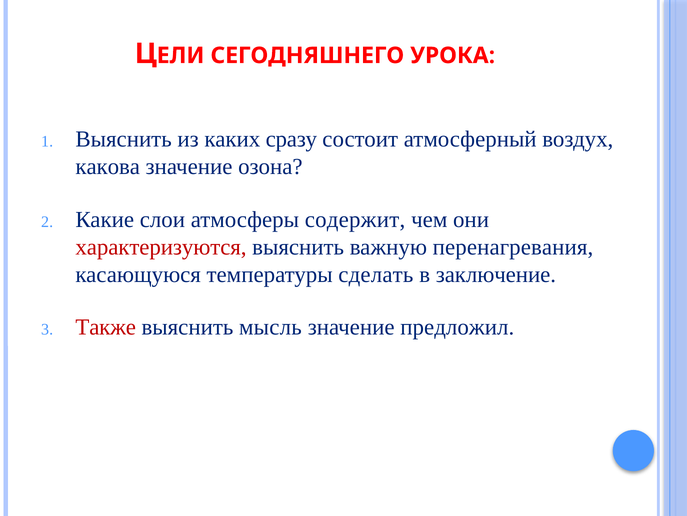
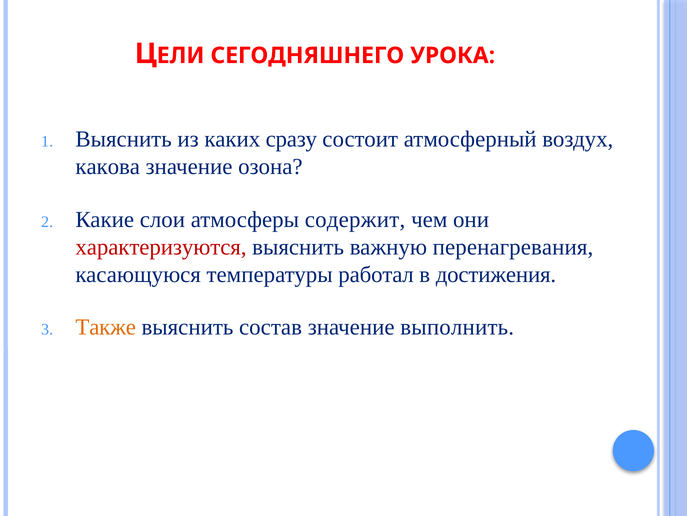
сделать: сделать -> работал
заключение: заключение -> достижения
Также colour: red -> orange
мысль: мысль -> состав
предложил: предложил -> выполнить
